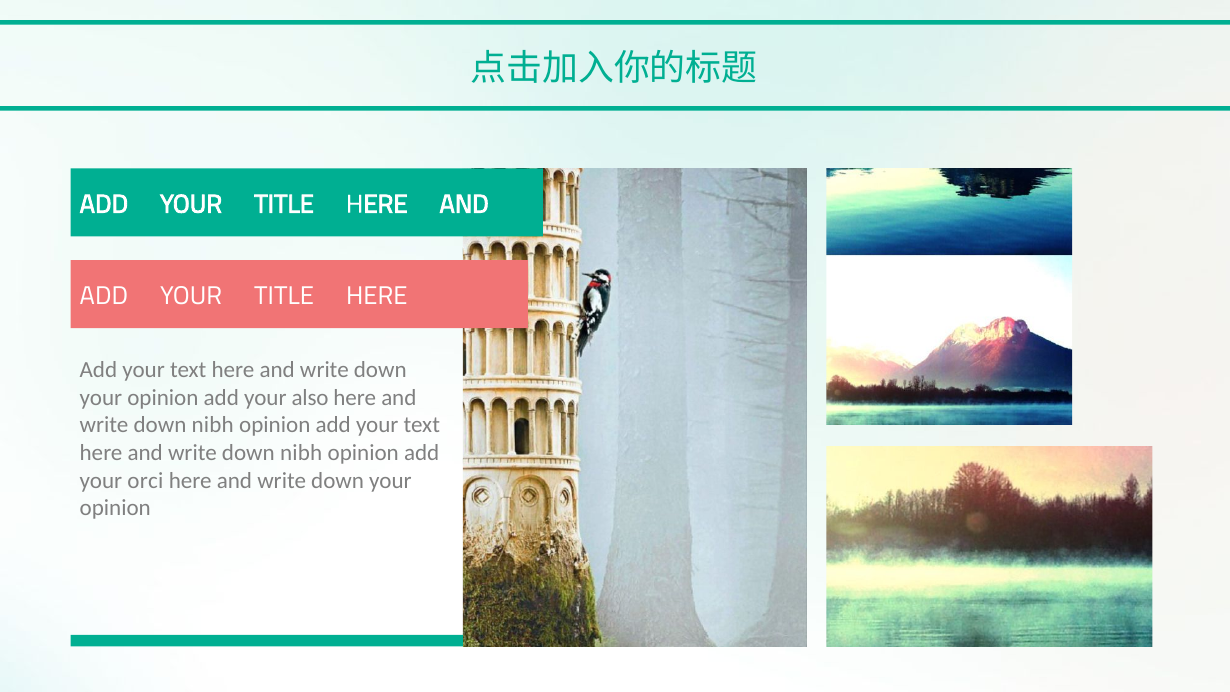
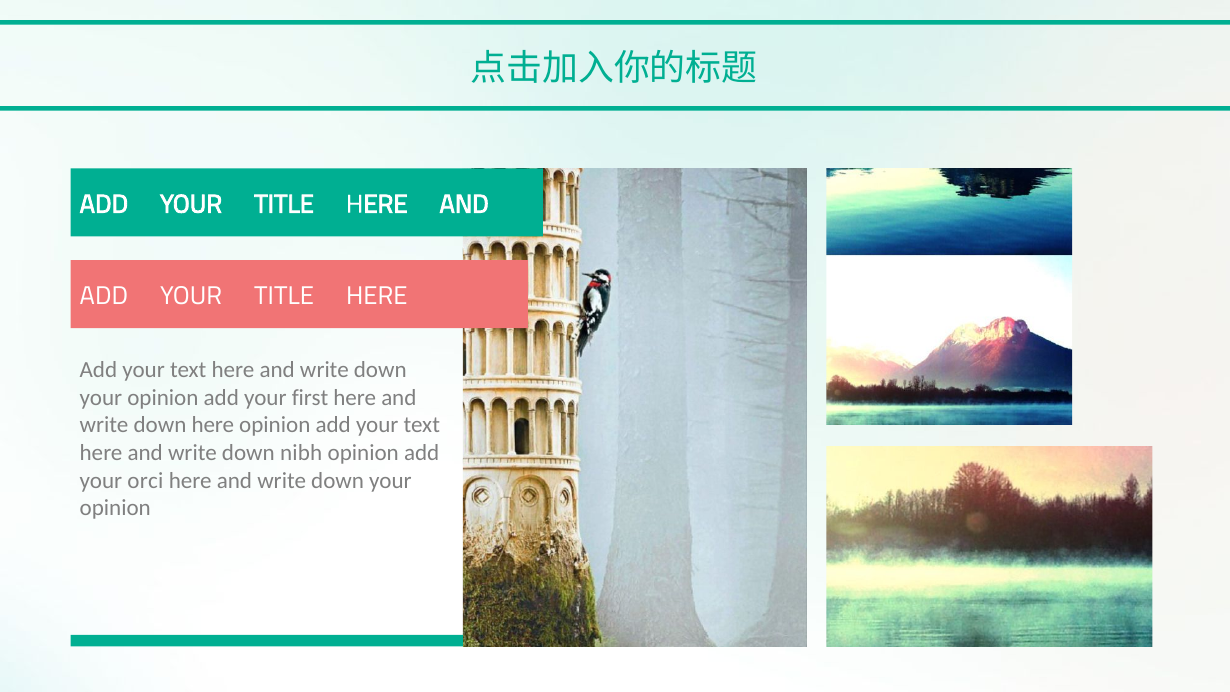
also: also -> first
nibh at (213, 425): nibh -> here
